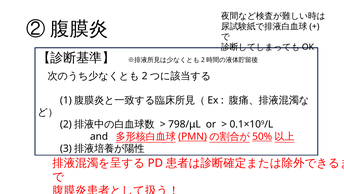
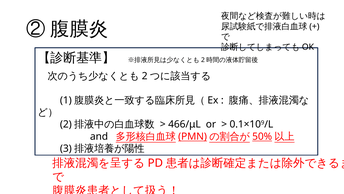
798/μL: 798/μL -> 466/μL
